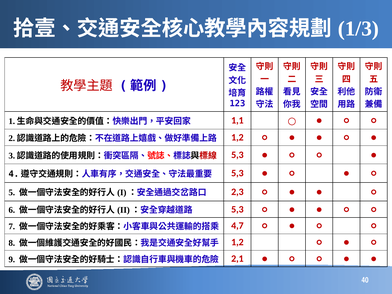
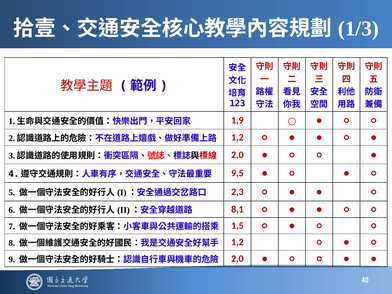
1,1: 1,1 -> 1,9
5,3 at (237, 155): 5,3 -> 2,0
5,3 at (237, 173): 5,3 -> 9,5
5,3 at (237, 209): 5,3 -> 8,1
4,7: 4,7 -> 1,5
2,1 at (237, 259): 2,1 -> 2,0
